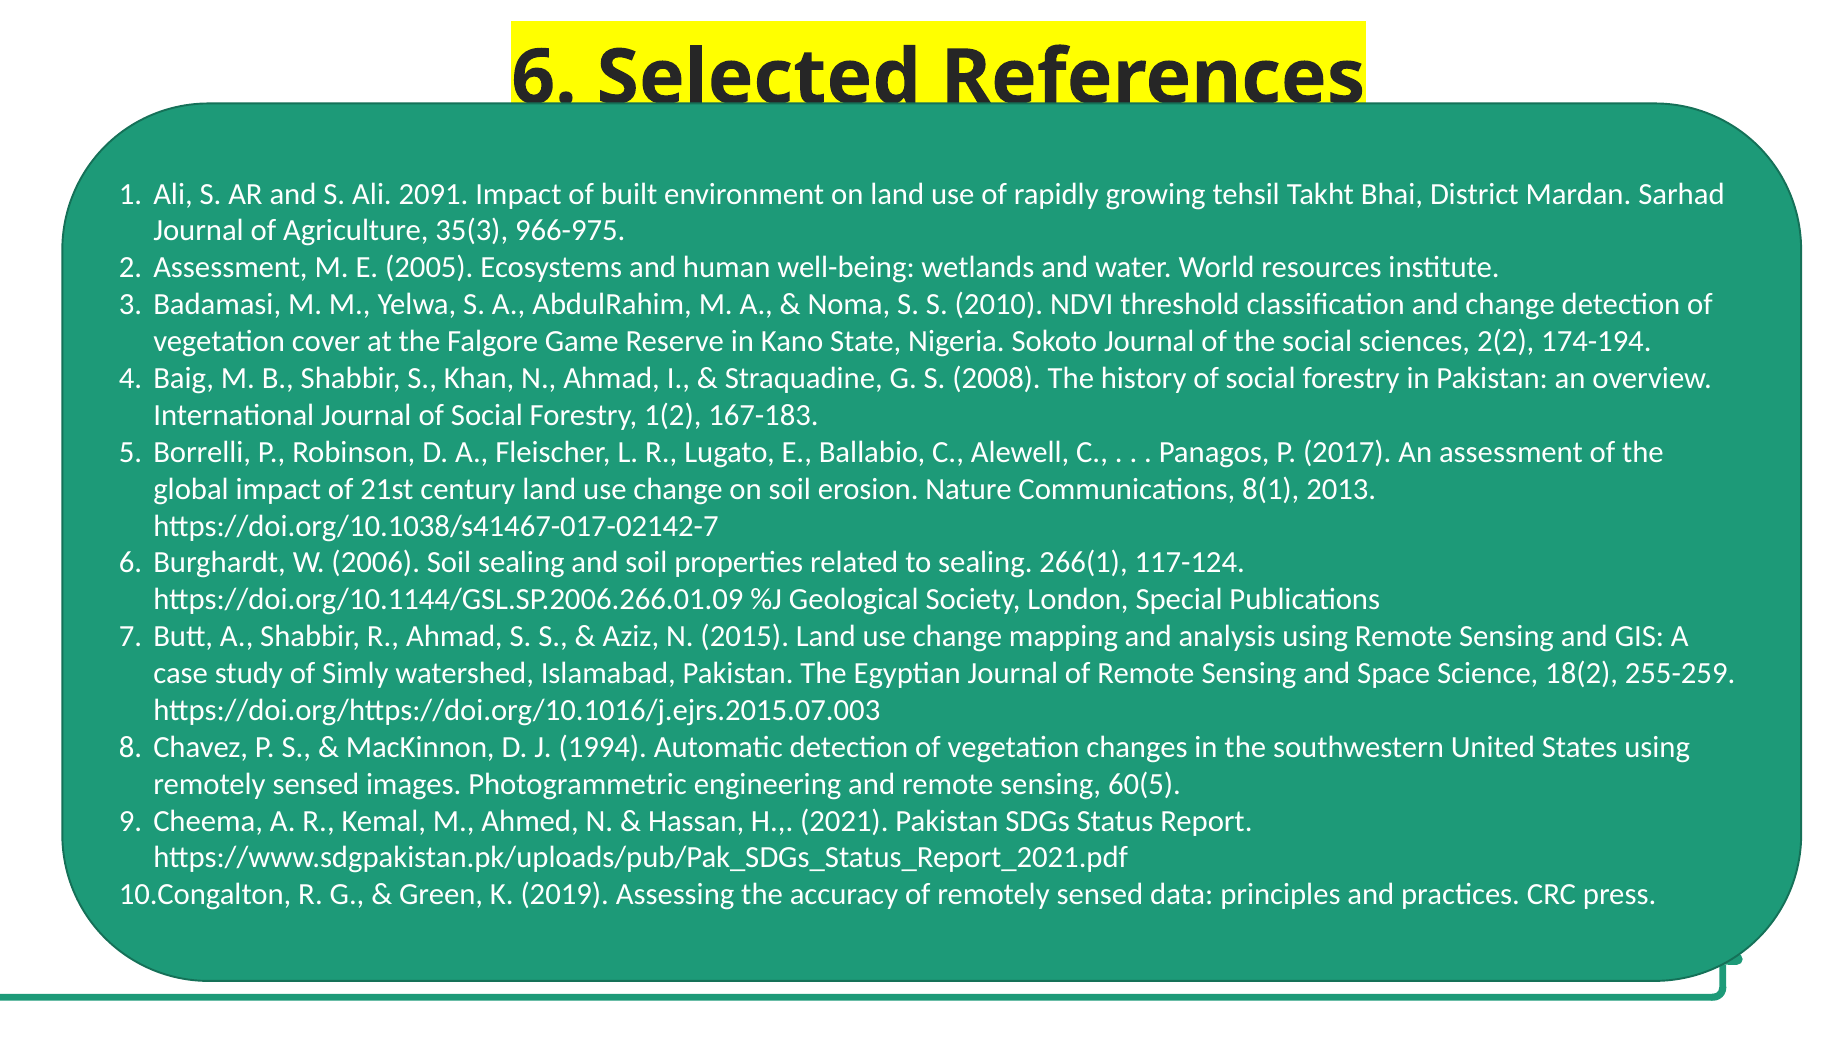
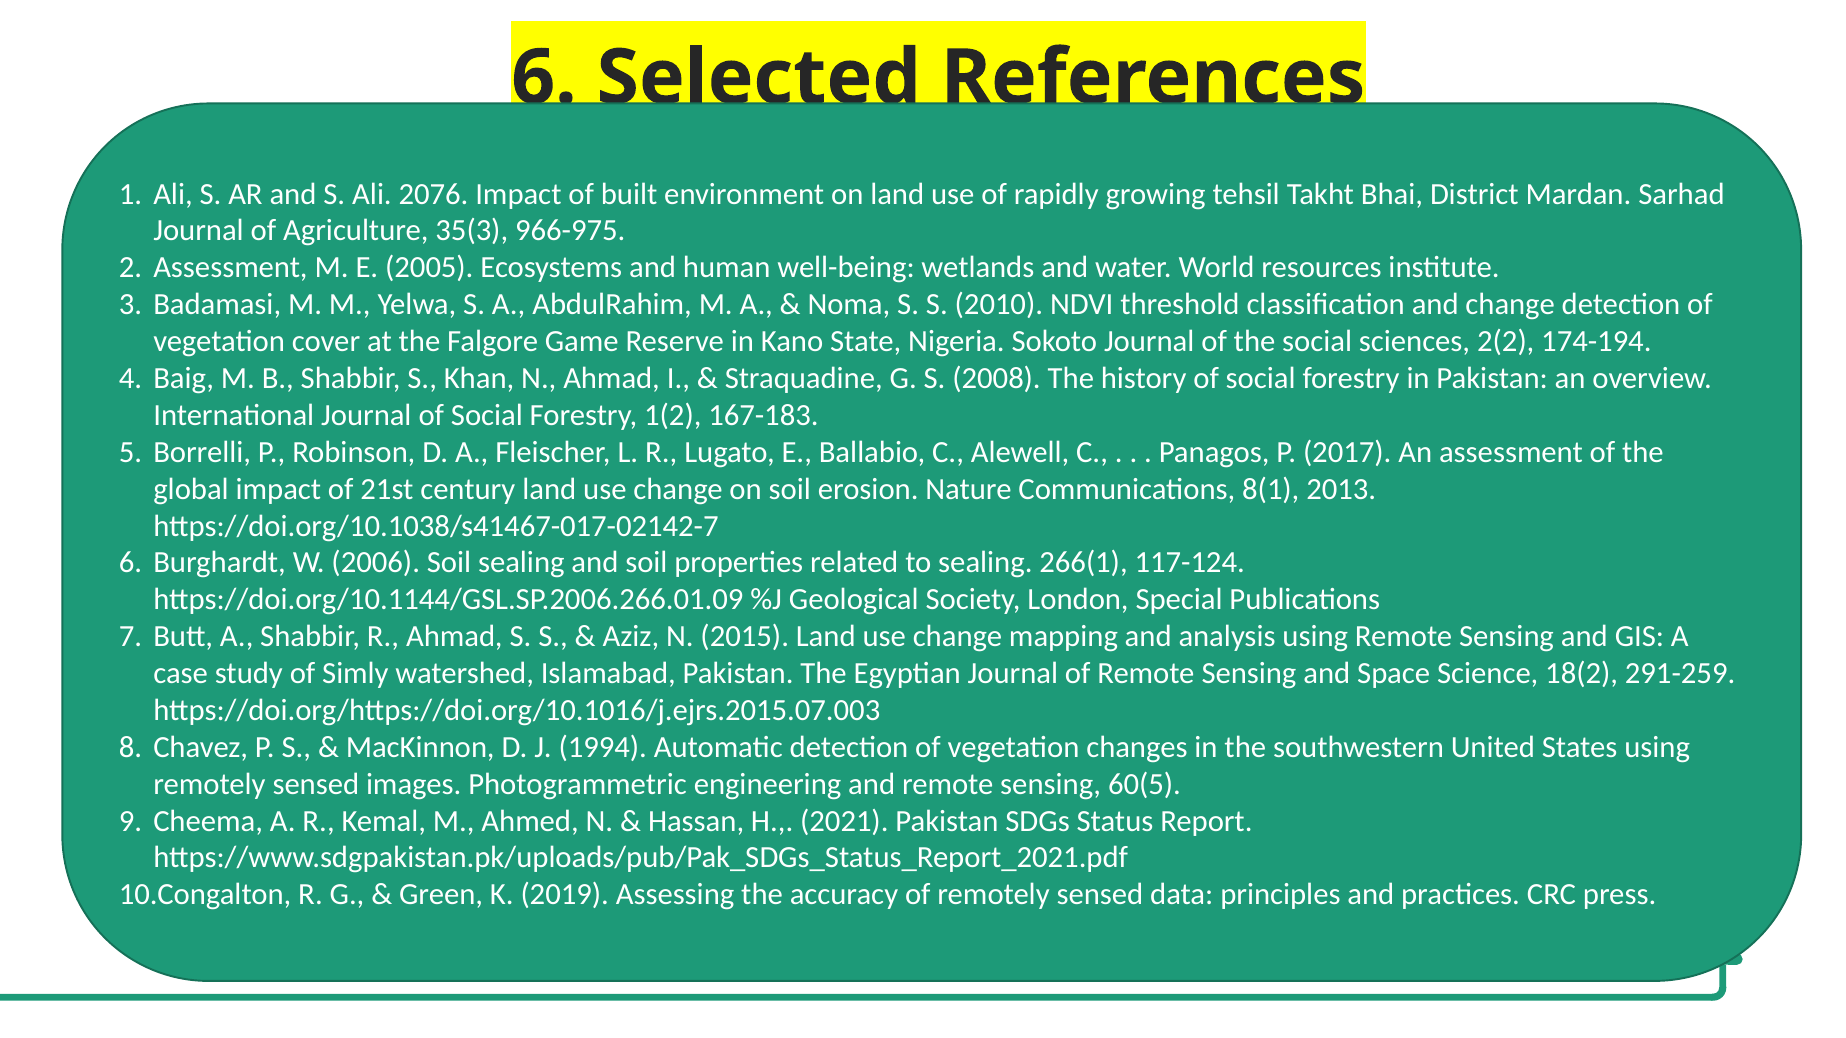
2091: 2091 -> 2076
255-259: 255-259 -> 291-259
